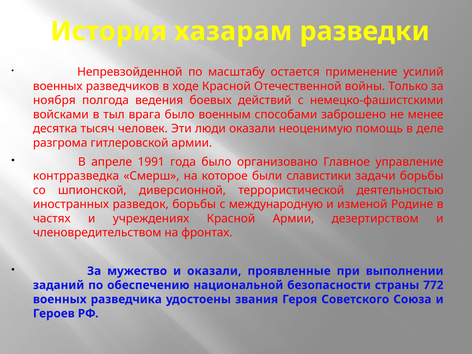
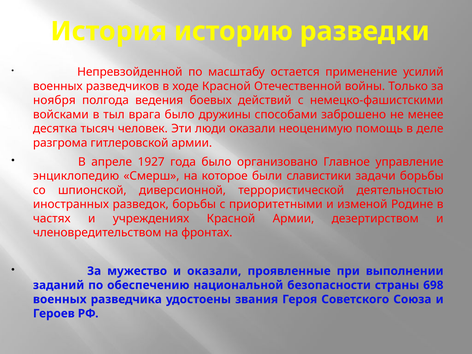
хазарам: хазарам -> историю
военным: военным -> дружины
1991: 1991 -> 1927
контрразведка: контрразведка -> энциклопедию
международную: международную -> приоритетными
772: 772 -> 698
